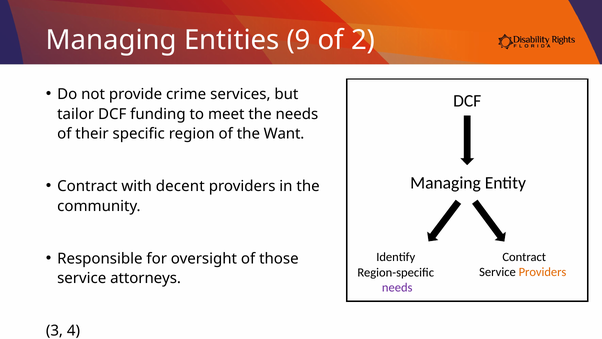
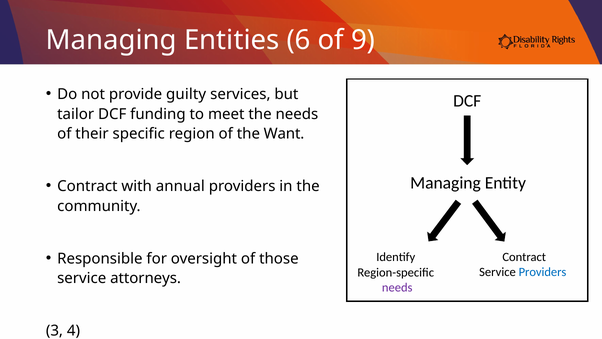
9: 9 -> 6
2: 2 -> 9
crime: crime -> guilty
decent: decent -> annual
Providers at (543, 272) colour: orange -> blue
